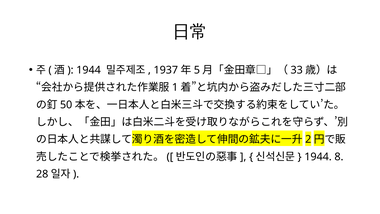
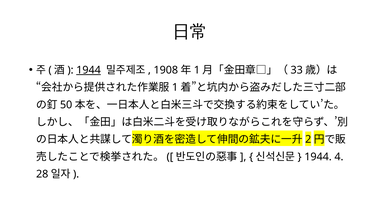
1944 at (89, 70) underline: none -> present
1937: 1937 -> 1908
5 at (197, 70): 5 -> 1
8: 8 -> 4
